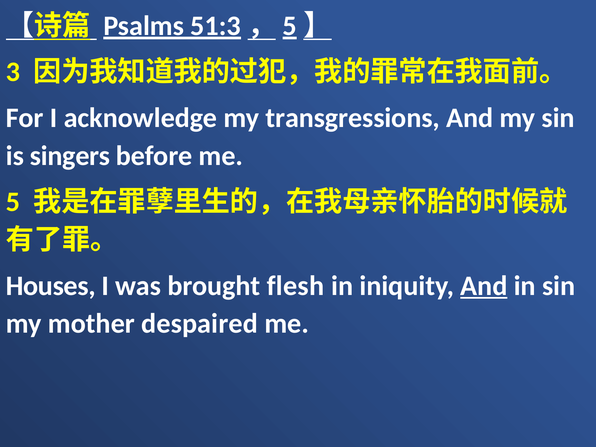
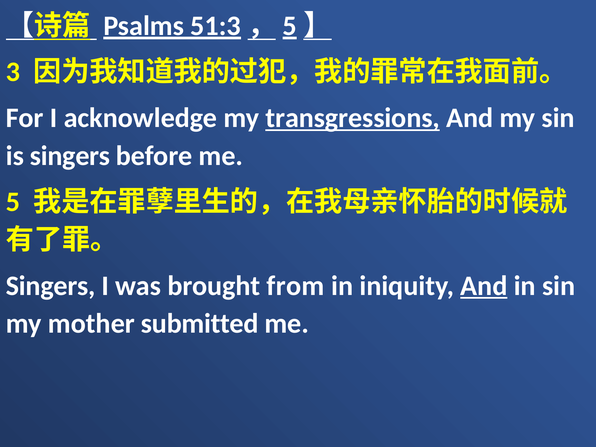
transgressions underline: none -> present
Houses at (51, 286): Houses -> Singers
flesh: flesh -> from
despaired: despaired -> submitted
